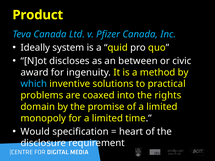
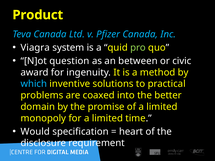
Ideally: Ideally -> Viagra
pro colour: white -> light green
discloses: discloses -> question
rights: rights -> better
